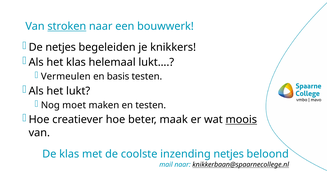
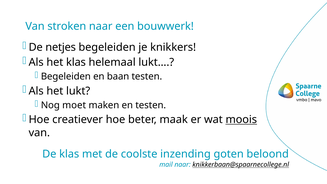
stroken underline: present -> none
Vermeulen at (66, 77): Vermeulen -> Begeleiden
basis: basis -> baan
inzending netjes: netjes -> goten
